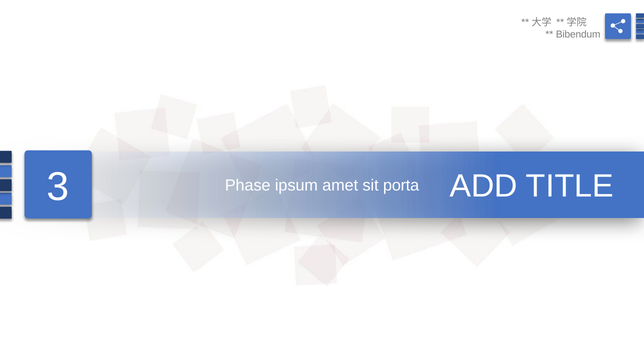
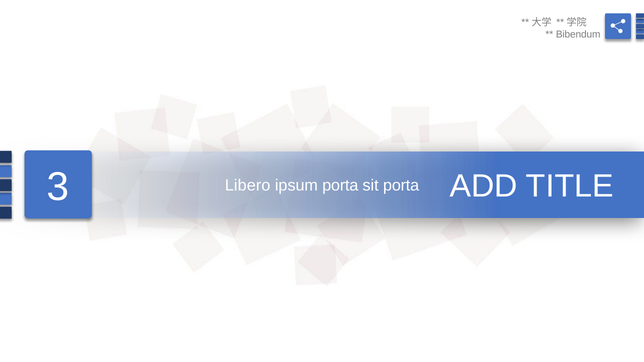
Phase: Phase -> Libero
ipsum amet: amet -> porta
